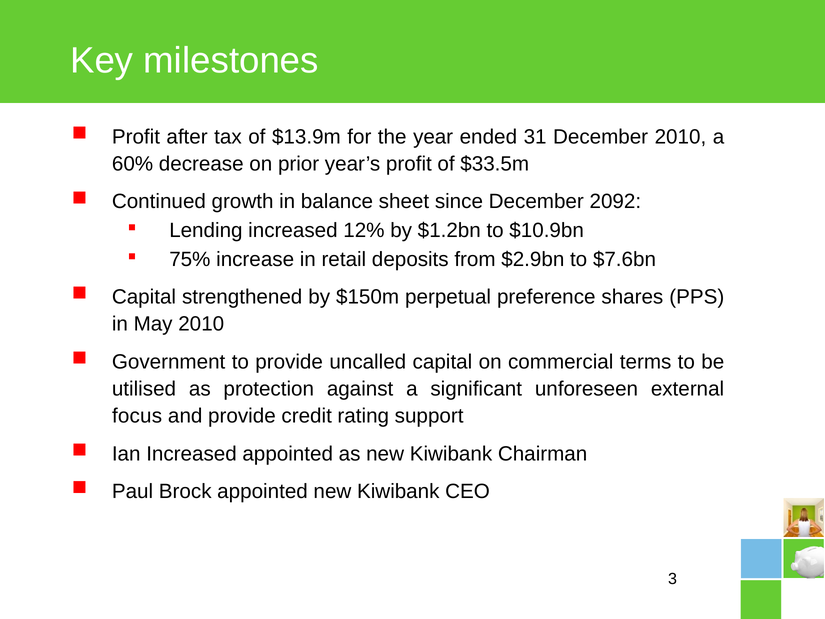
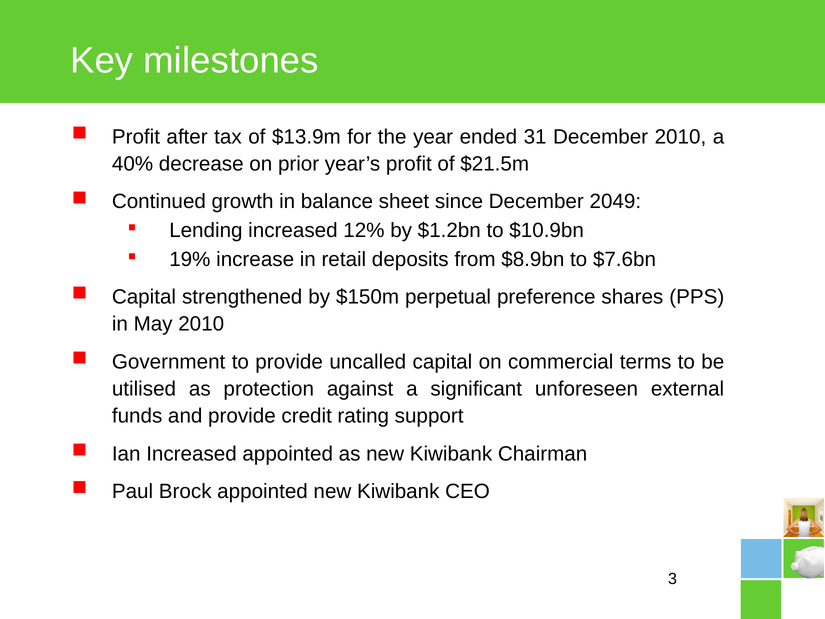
60%: 60% -> 40%
$33.5m: $33.5m -> $21.5m
2092: 2092 -> 2049
75%: 75% -> 19%
$2.9bn: $2.9bn -> $8.9bn
focus: focus -> funds
